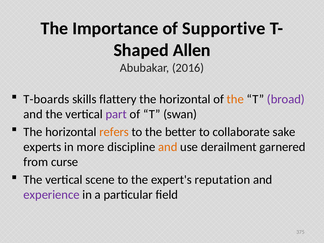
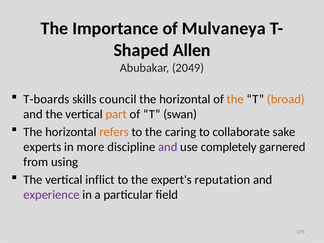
Supportive: Supportive -> Mulvaneya
2016: 2016 -> 2049
flattery: flattery -> council
broad colour: purple -> orange
part colour: purple -> orange
better: better -> caring
and at (168, 147) colour: orange -> purple
derailment: derailment -> completely
curse: curse -> using
scene: scene -> inflict
